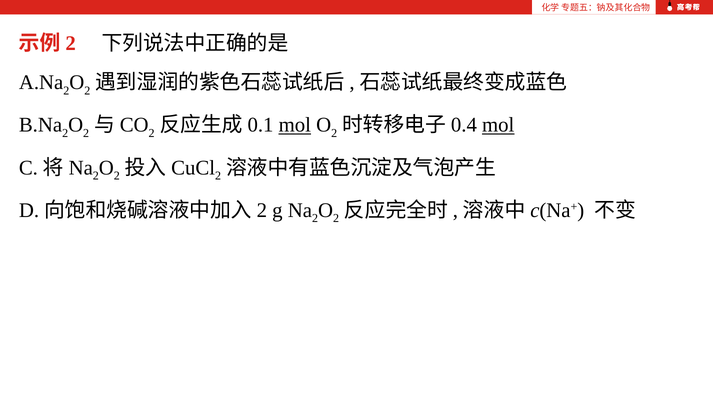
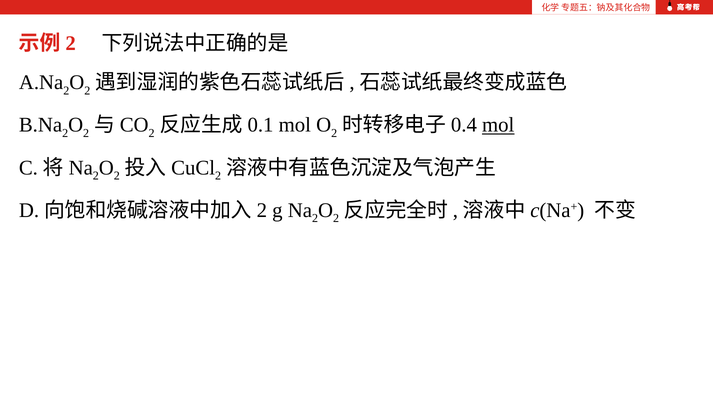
mol at (295, 125) underline: present -> none
